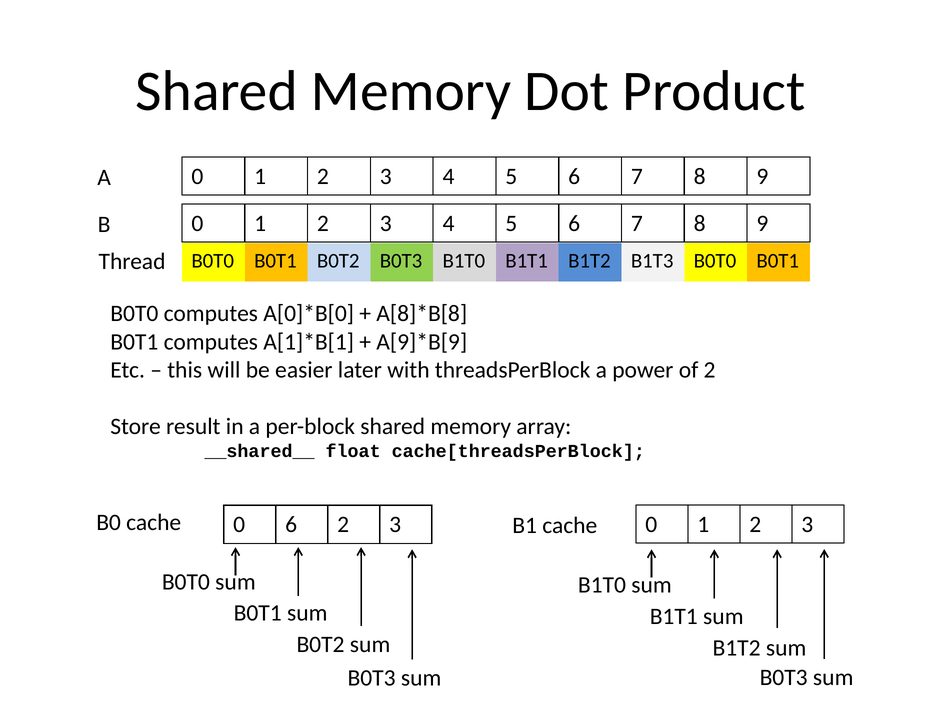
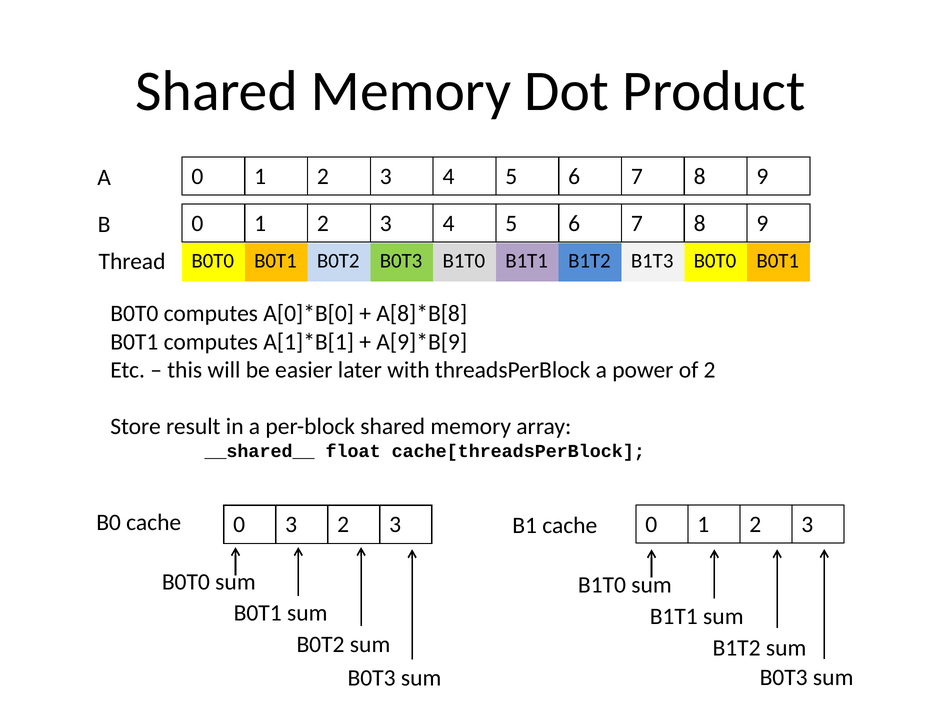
0 6: 6 -> 3
